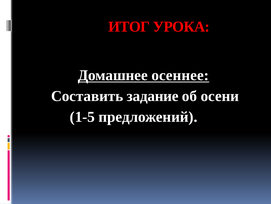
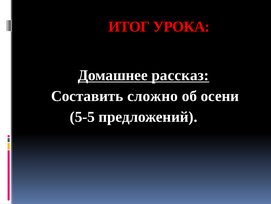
осеннее: осеннее -> рассказ
задание: задание -> сложно
1-5: 1-5 -> 5-5
